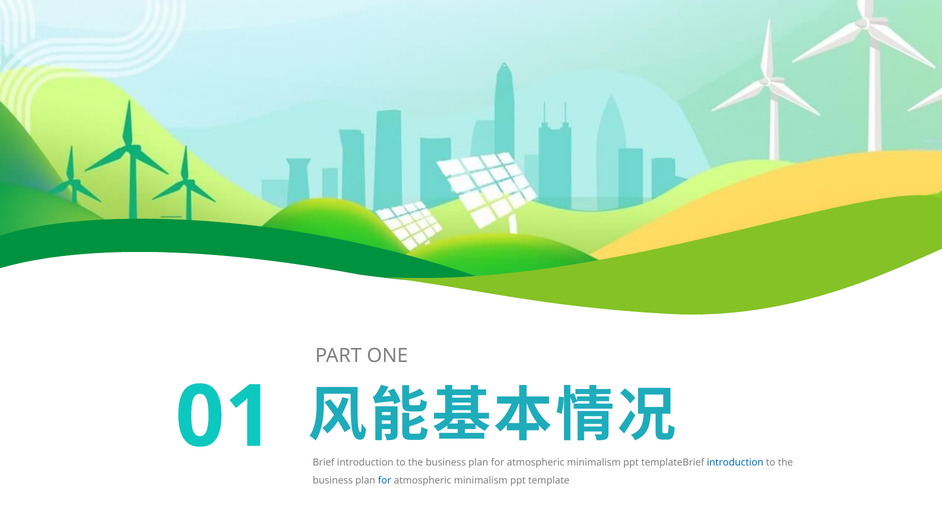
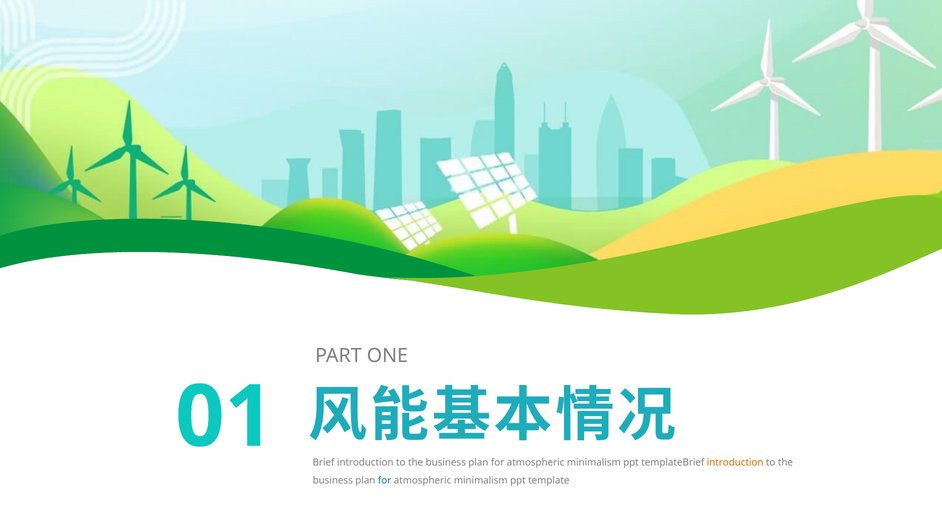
introduction at (735, 463) colour: blue -> orange
